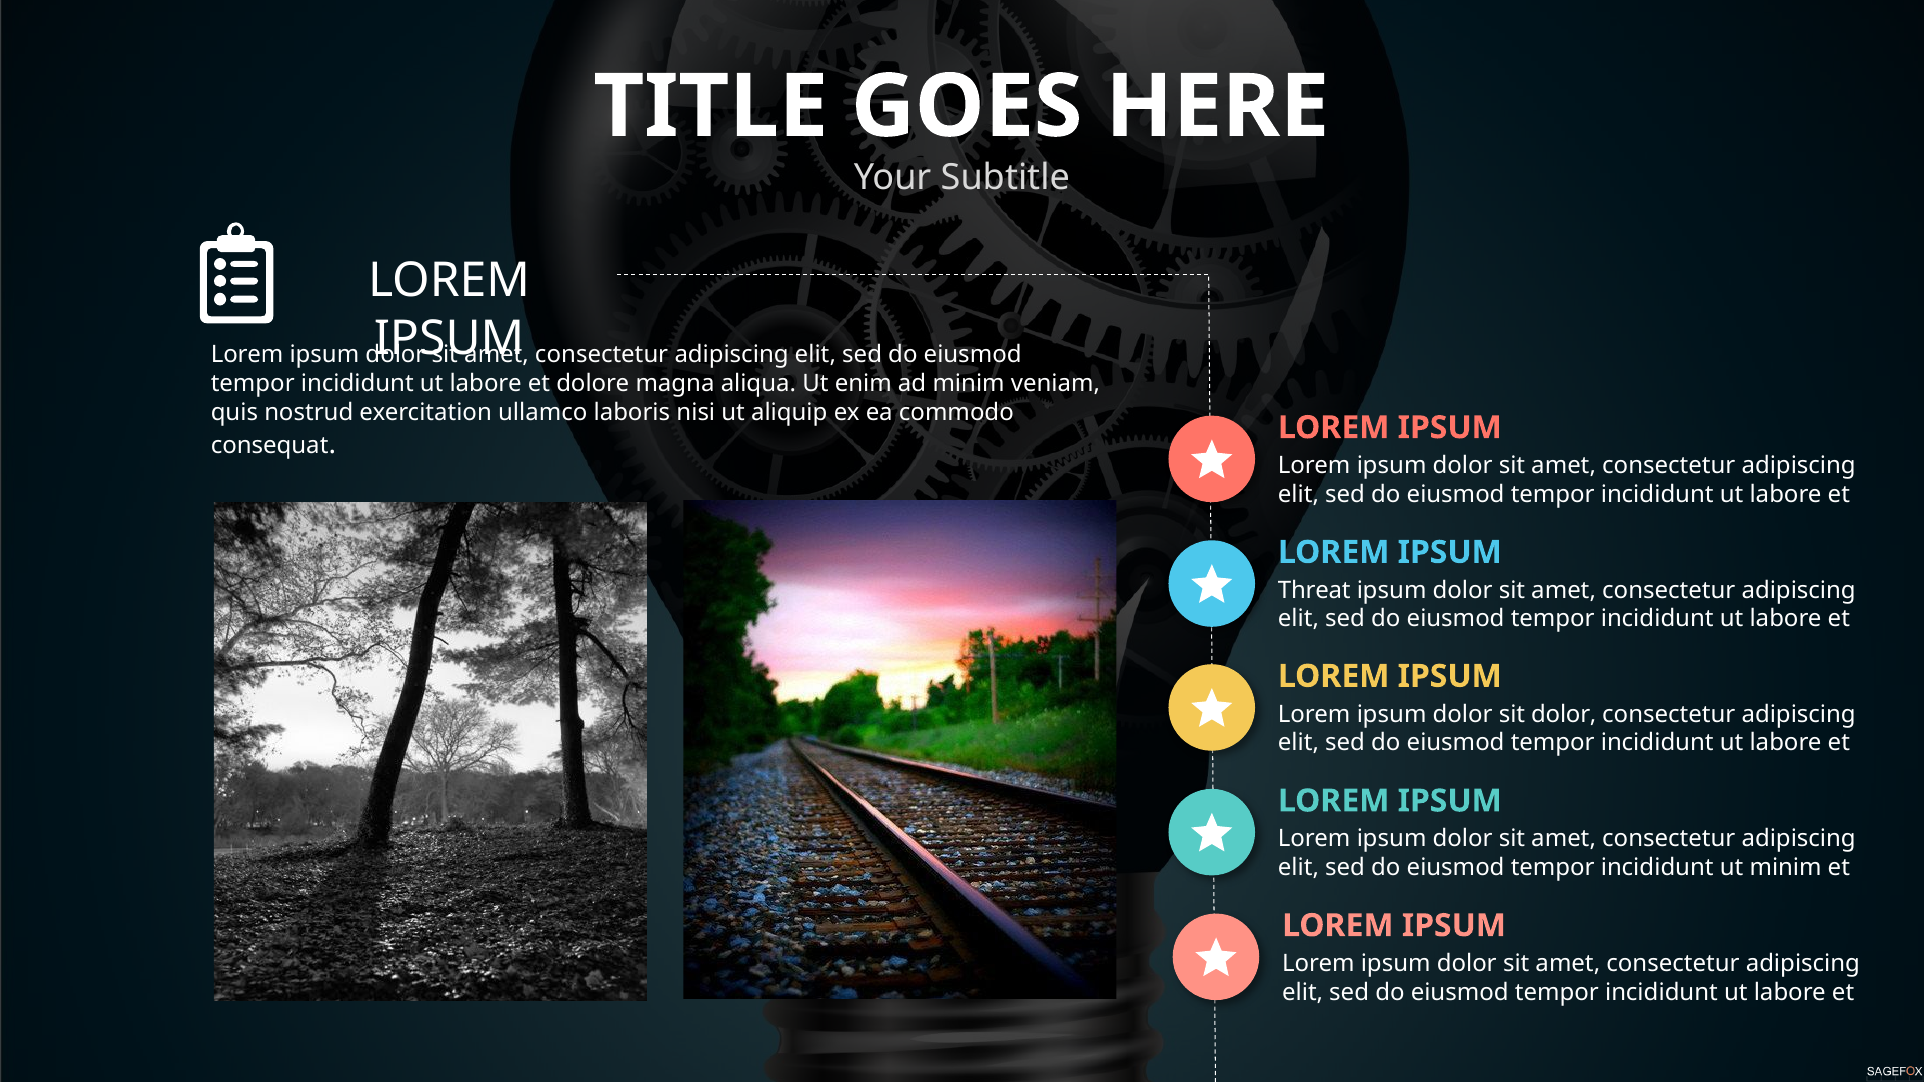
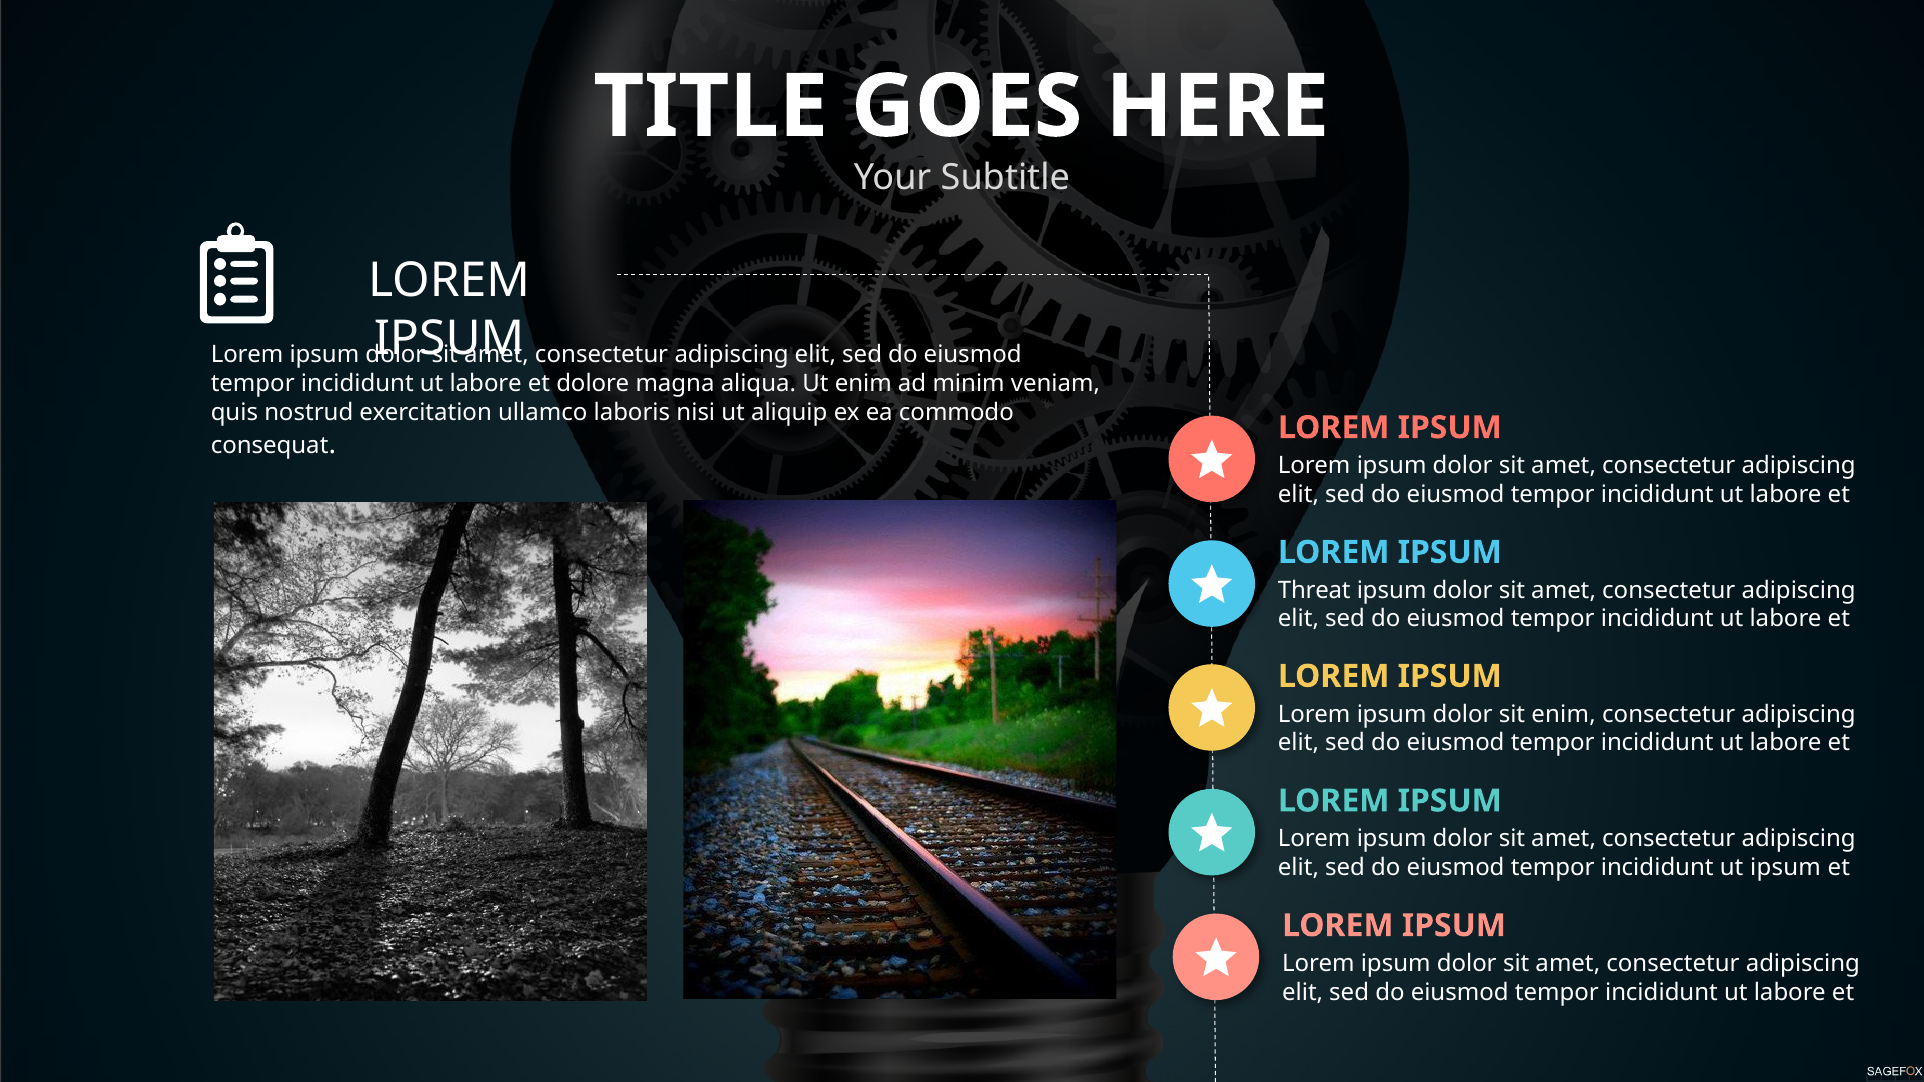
sit dolor: dolor -> enim
ut minim: minim -> ipsum
